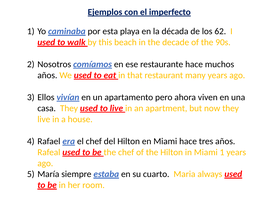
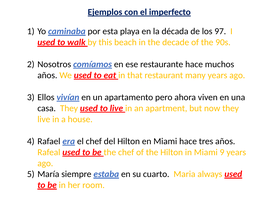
62: 62 -> 97
Miami 1: 1 -> 9
